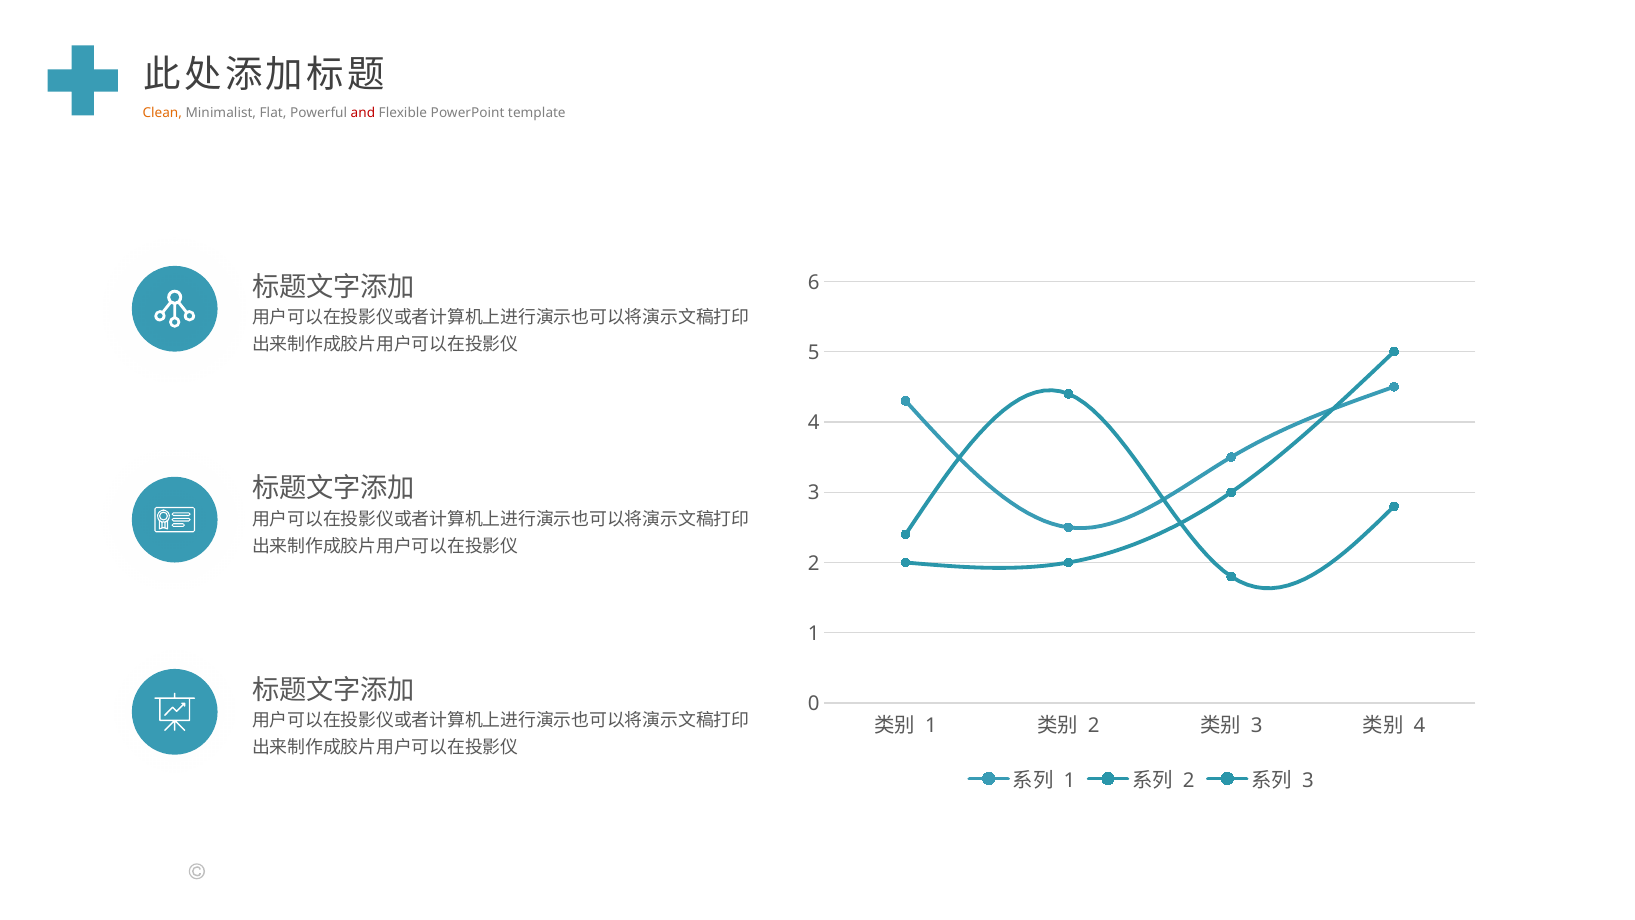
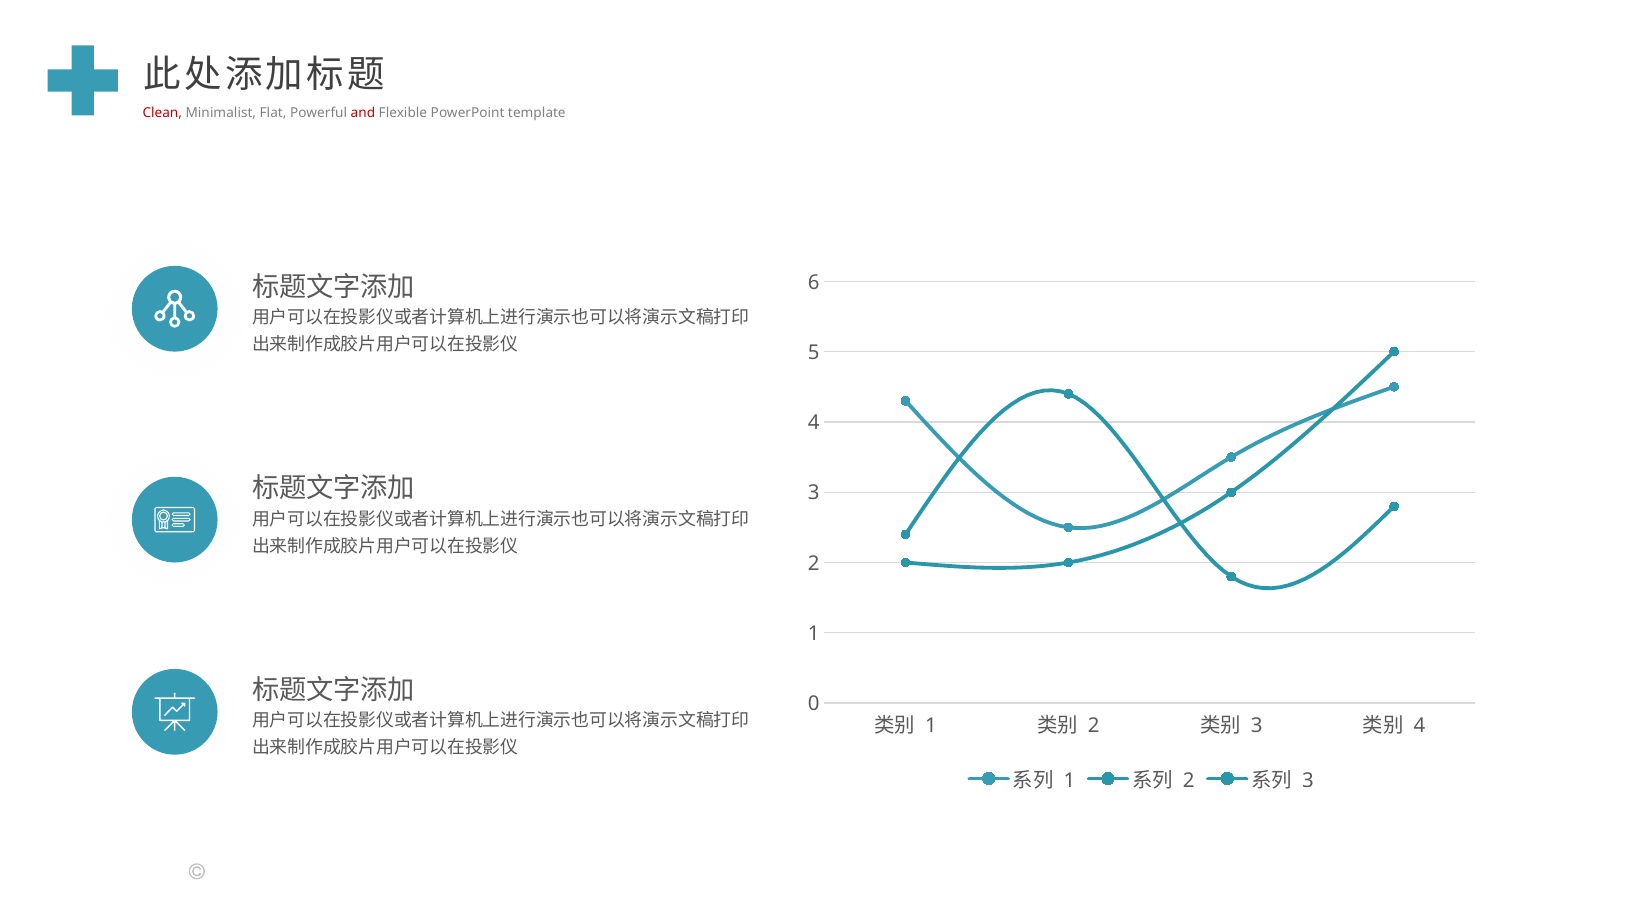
Clean colour: orange -> red
